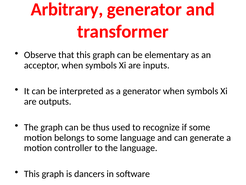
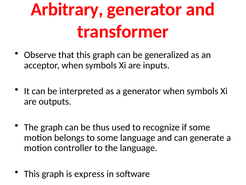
elementary: elementary -> generalized
dancers: dancers -> express
